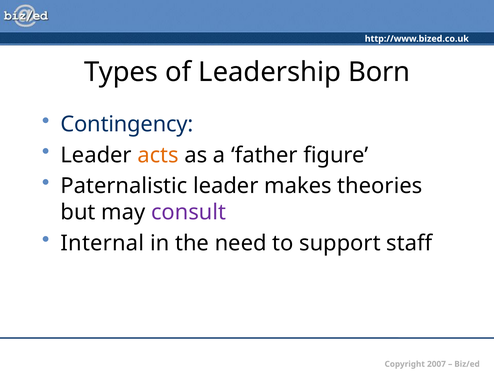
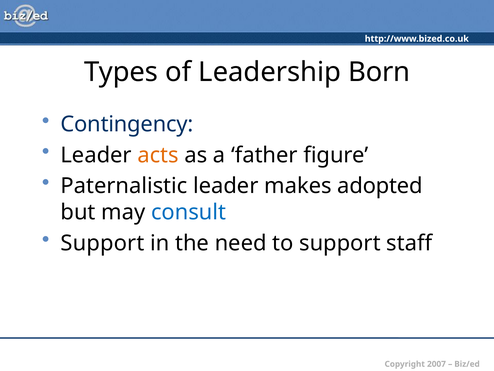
theories: theories -> adopted
consult colour: purple -> blue
Internal at (102, 243): Internal -> Support
